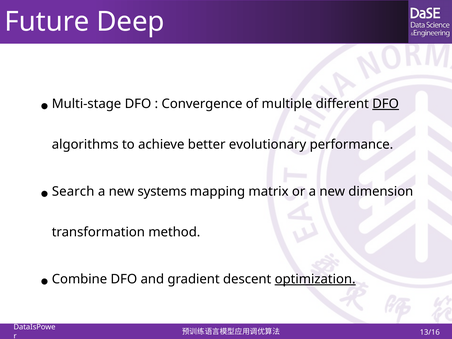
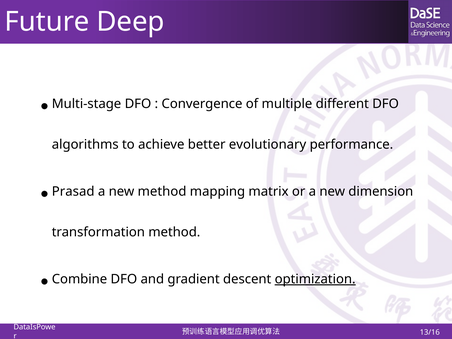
DFO at (386, 104) underline: present -> none
Search: Search -> Prasad
new systems: systems -> method
